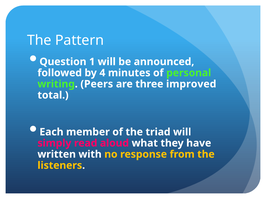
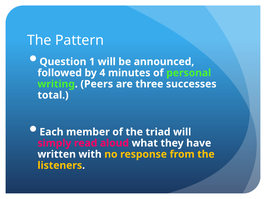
improved: improved -> successes
